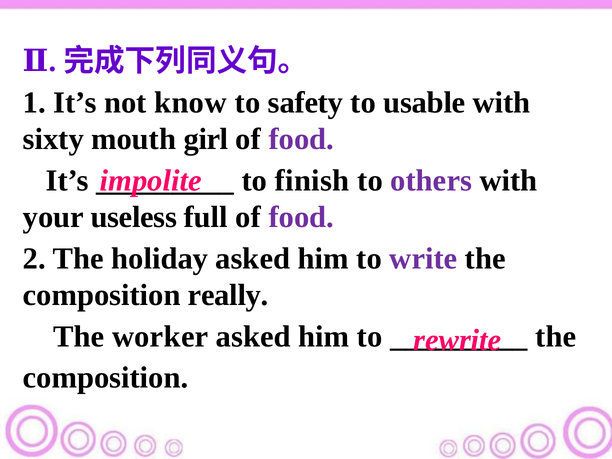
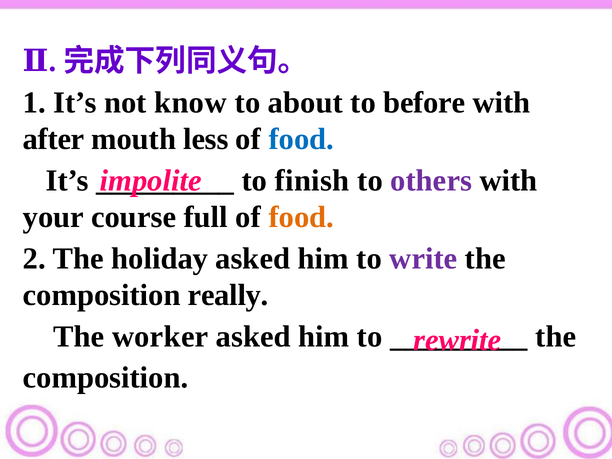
safety: safety -> about
usable: usable -> before
sixty: sixty -> after
girl: girl -> less
food at (301, 139) colour: purple -> blue
useless: useless -> course
food at (301, 217) colour: purple -> orange
